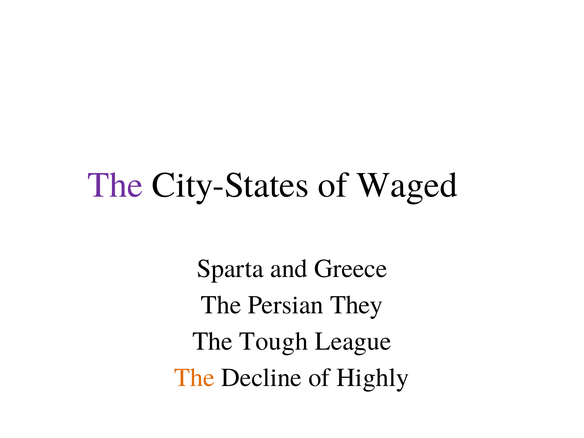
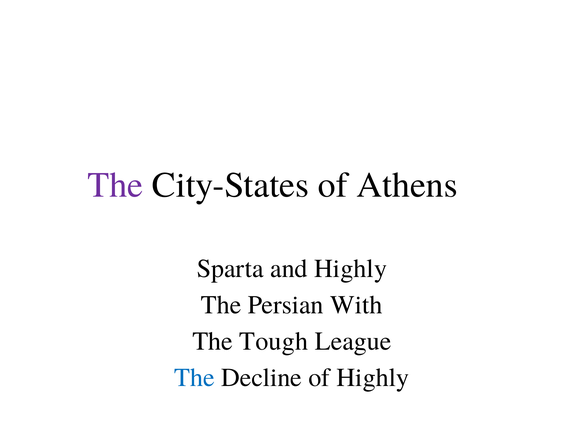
Waged: Waged -> Athens
and Greece: Greece -> Highly
They: They -> With
The at (194, 378) colour: orange -> blue
